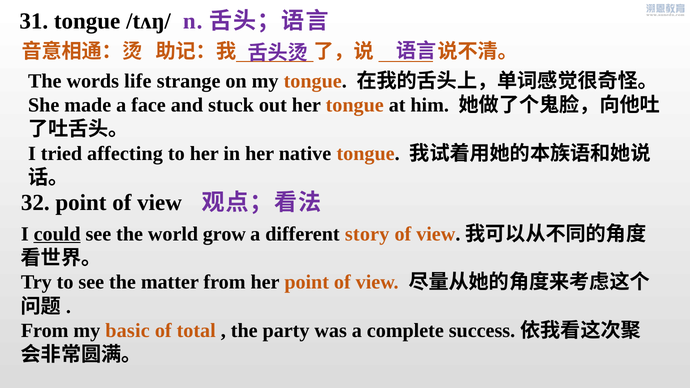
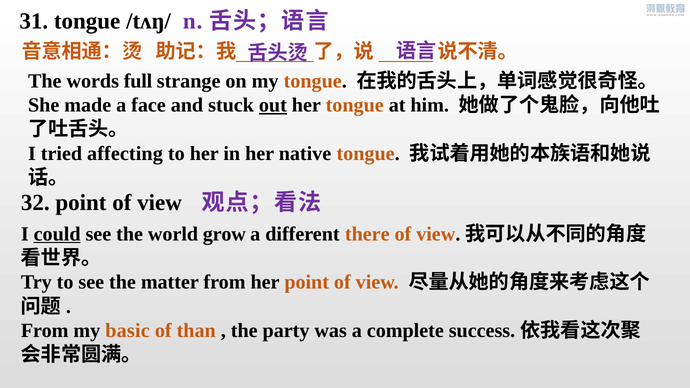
life: life -> full
out underline: none -> present
story: story -> there
total: total -> than
